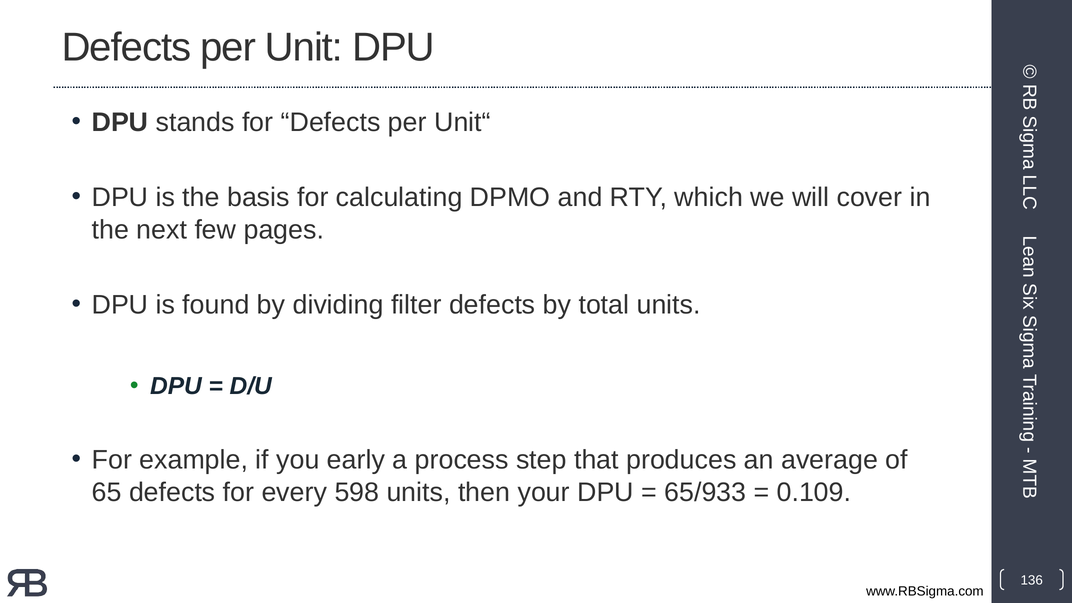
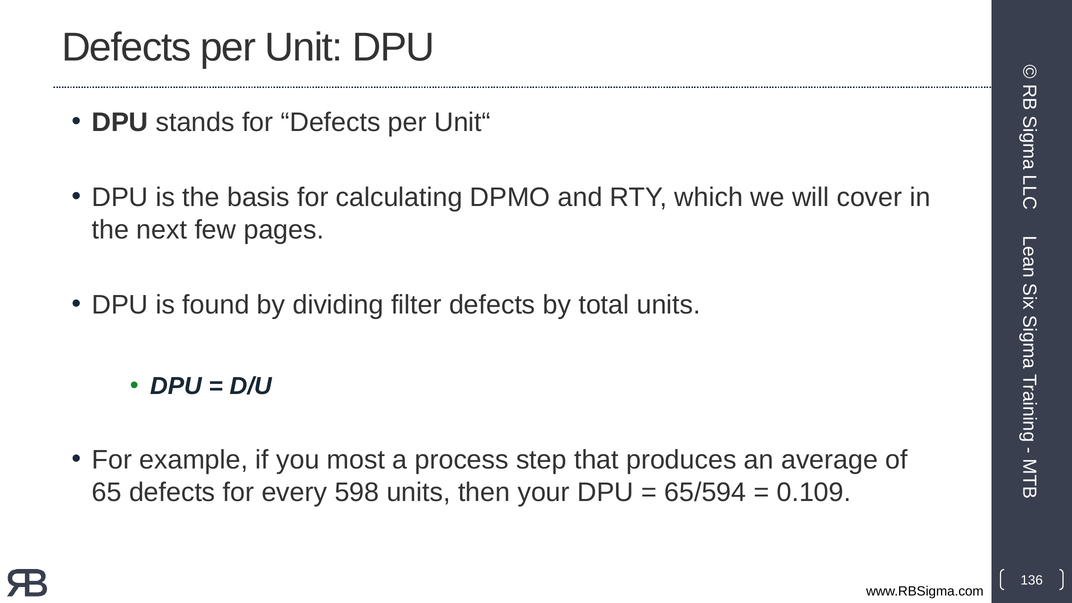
early: early -> most
65/933: 65/933 -> 65/594
